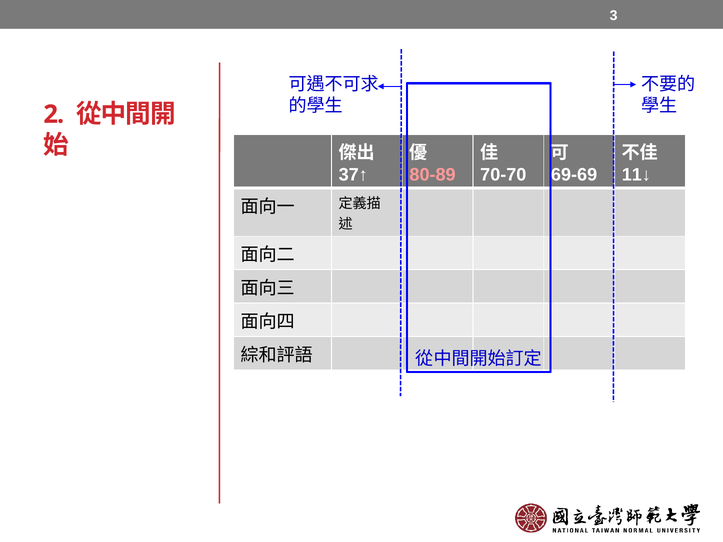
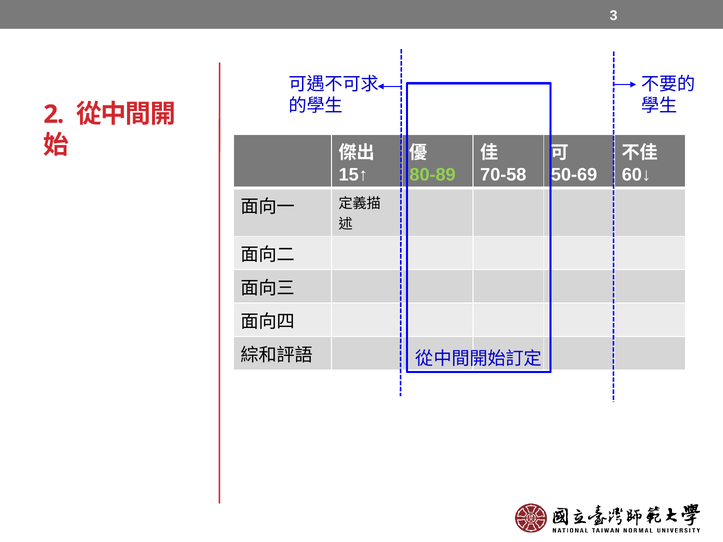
37↑: 37↑ -> 15↑
80-89 colour: pink -> light green
70-70: 70-70 -> 70-58
69-69: 69-69 -> 50-69
11↓: 11↓ -> 60↓
